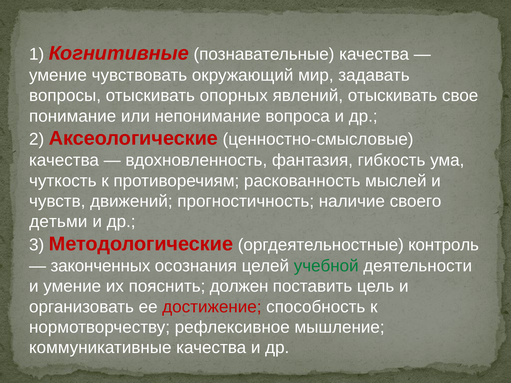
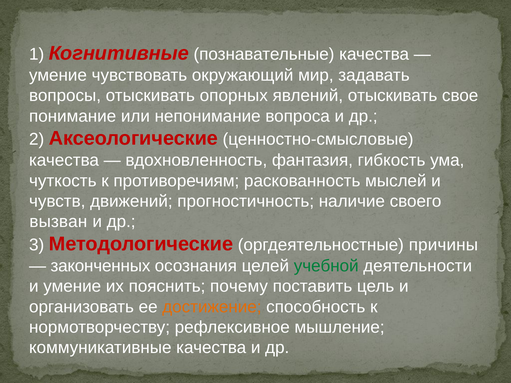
детьми: детьми -> вызван
контроль: контроль -> причины
должен: должен -> почему
достижение colour: red -> orange
